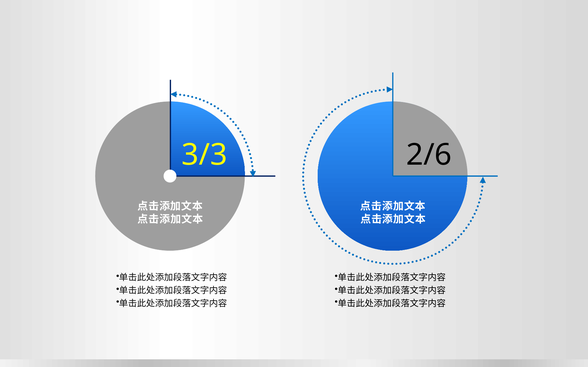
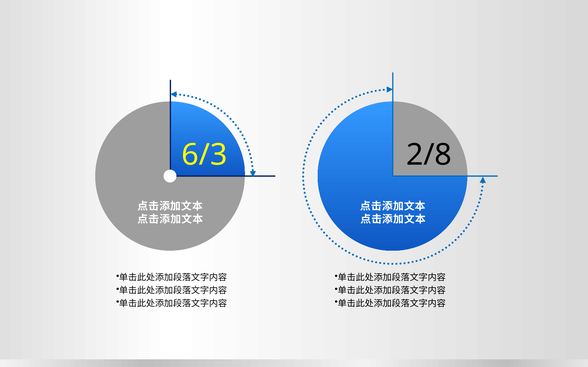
3/3: 3/3 -> 6/3
2/6: 2/6 -> 2/8
